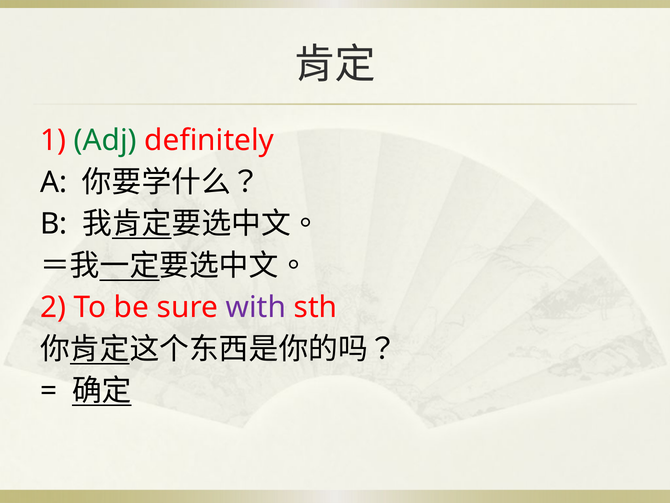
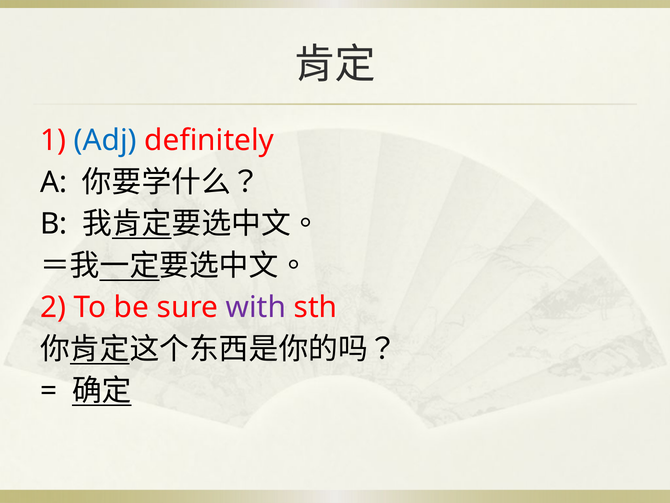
Adj colour: green -> blue
